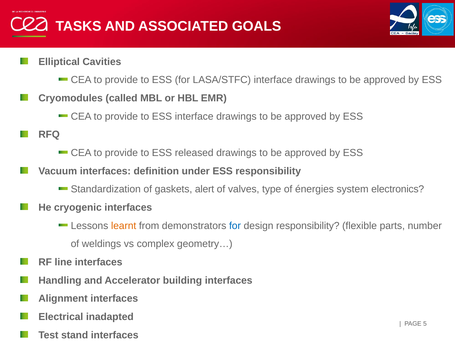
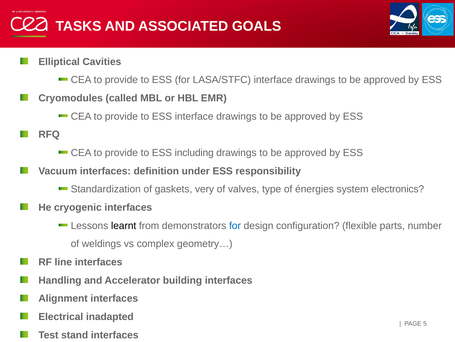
released: released -> including
alert: alert -> very
learnt colour: orange -> black
design responsibility: responsibility -> configuration
